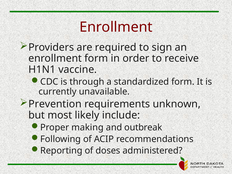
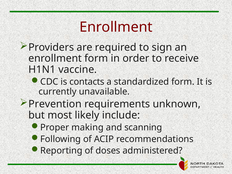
through: through -> contacts
outbreak: outbreak -> scanning
